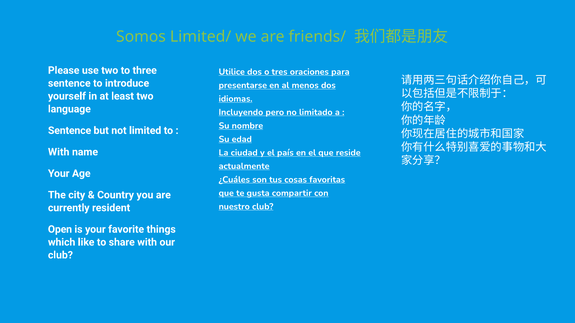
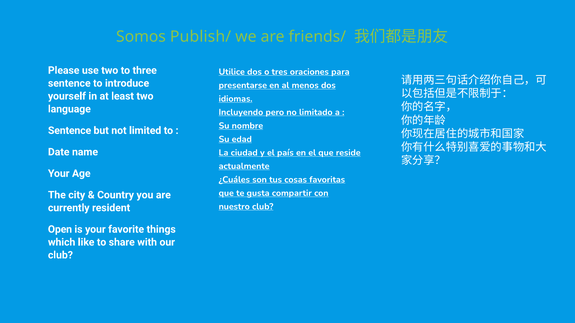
Limited/: Limited/ -> Publish/
With at (59, 152): With -> Date
